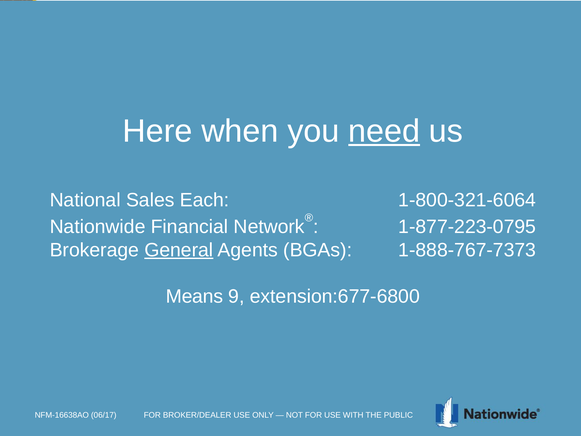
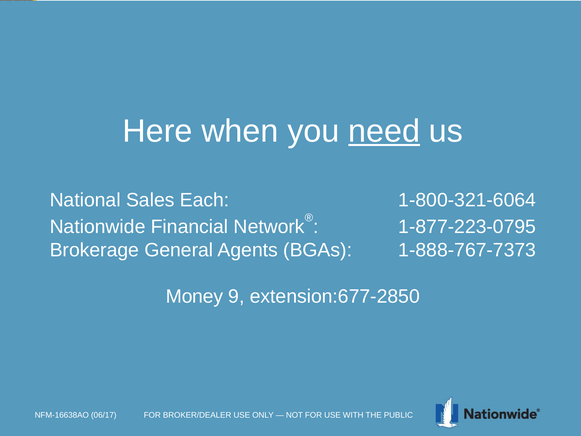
General underline: present -> none
Means: Means -> Money
extension:677-6800: extension:677-6800 -> extension:677-2850
